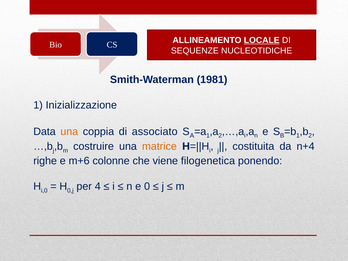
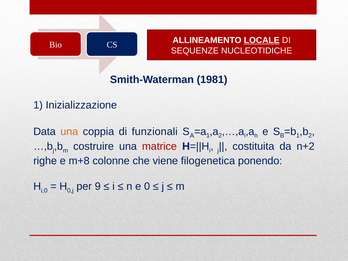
associato: associato -> funzionali
matrice colour: orange -> red
n+4: n+4 -> n+2
m+6: m+6 -> m+8
4: 4 -> 9
